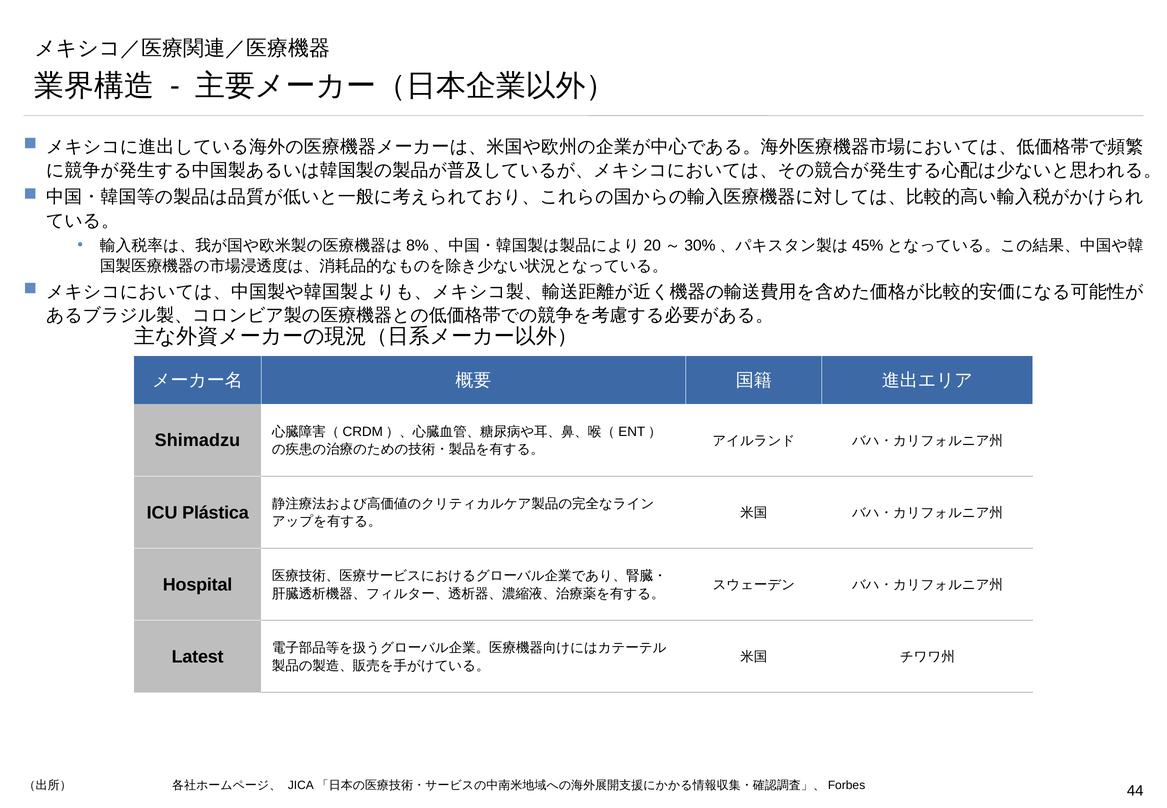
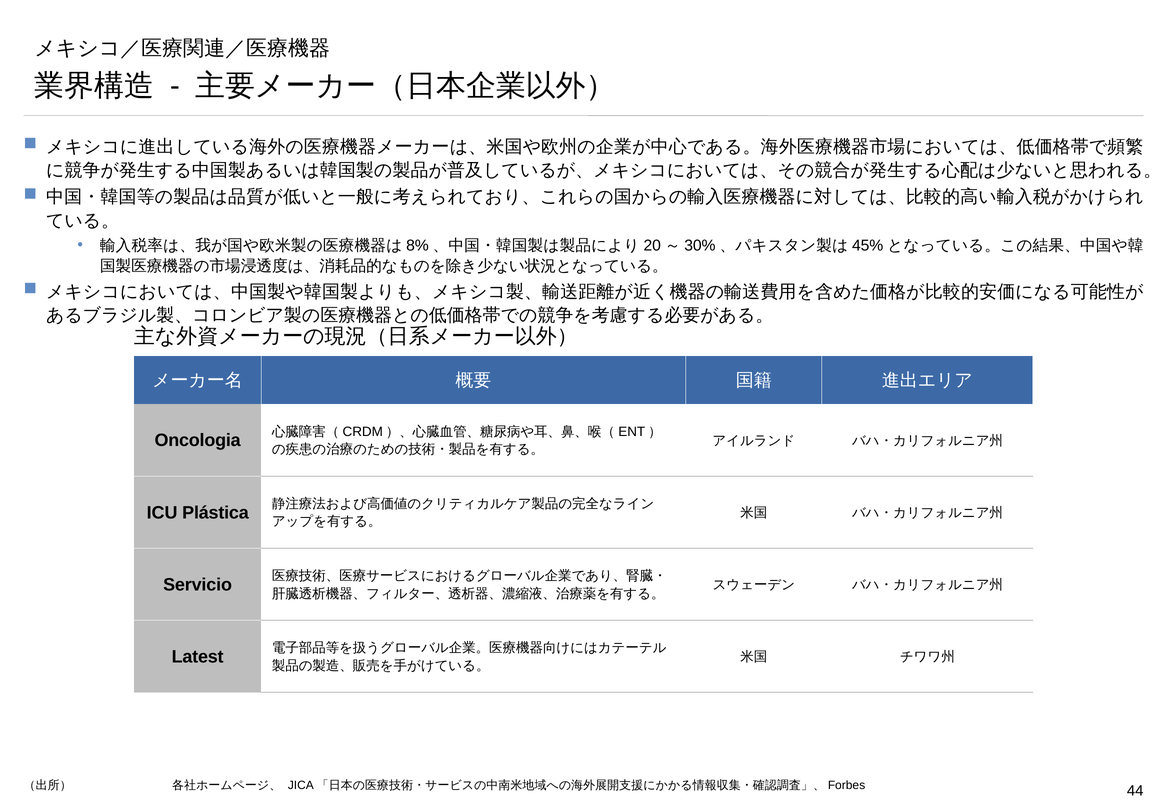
Shimadzu: Shimadzu -> Oncologia
Hospital: Hospital -> Servicio
